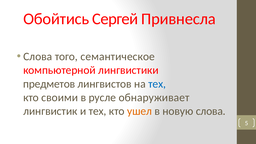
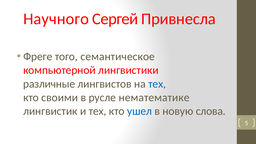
Обойтись: Обойтись -> Научного
Слова at (38, 57): Слова -> Фреге
предметов: предметов -> различные
обнаруживает: обнаруживает -> нематематике
ушел colour: orange -> blue
